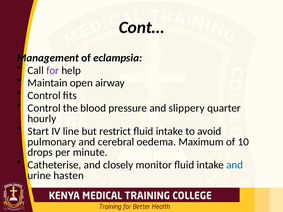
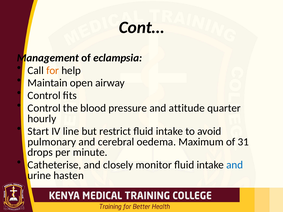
for colour: purple -> orange
slippery: slippery -> attitude
10: 10 -> 31
